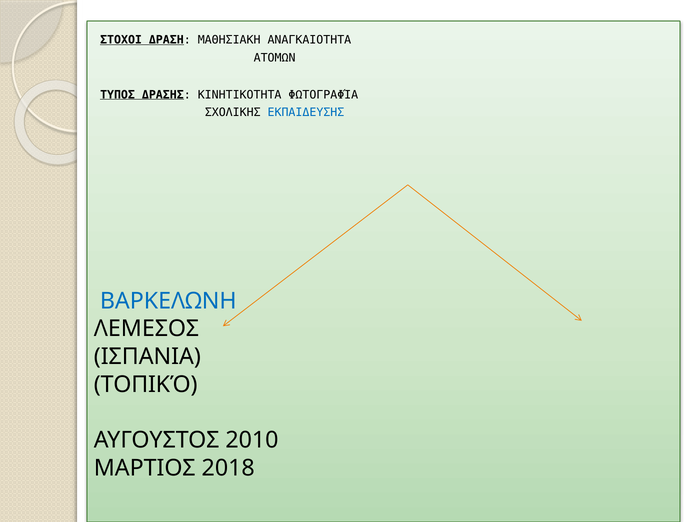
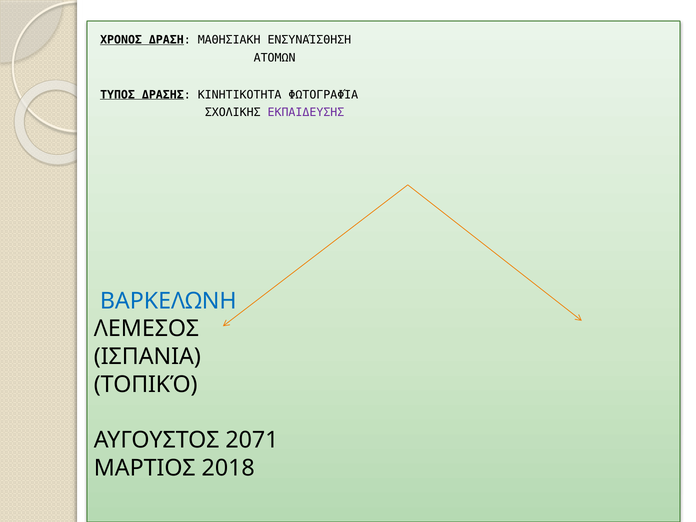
ΣΤΟΧΟΙ: ΣΤΟΧΟΙ -> ΧΡΟΝΟΣ
ΑΝΑΓΚΑΙΟΤΗΤΑ: ΑΝΑΓΚΑΙΟΤΗΤΑ -> ΕΝΣΥΝΑΊΣΘΗΣΗ
ΕΚΠΑΙΔΕΥΣΗΣ colour: blue -> purple
2010: 2010 -> 2071
